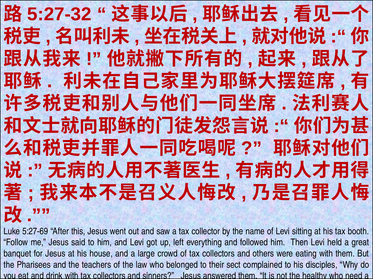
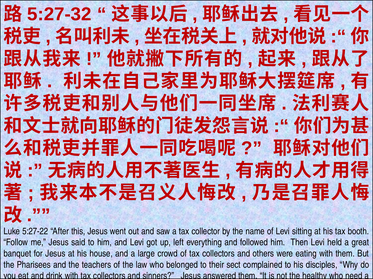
5:27-69: 5:27-69 -> 5:27-22
